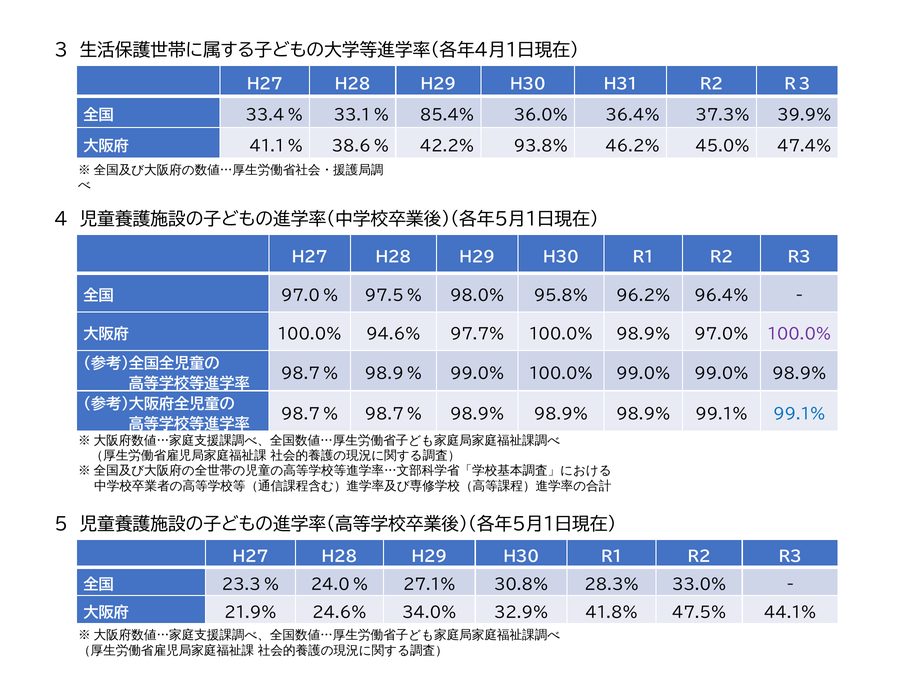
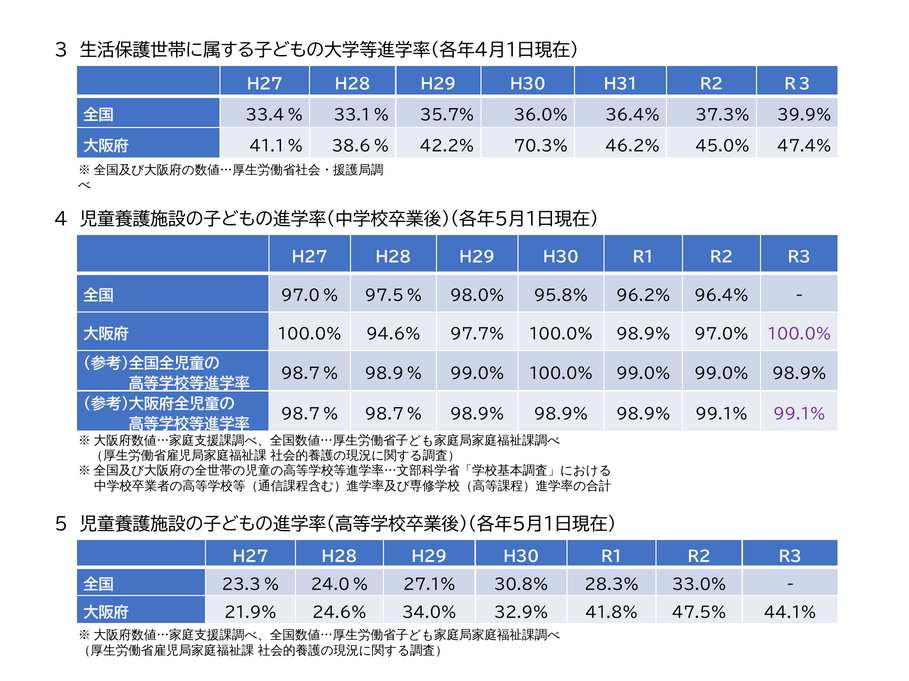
85.4%: 85.4% -> 35.7%
93.8%: 93.8% -> 70.3%
99.1% at (799, 415) colour: blue -> purple
